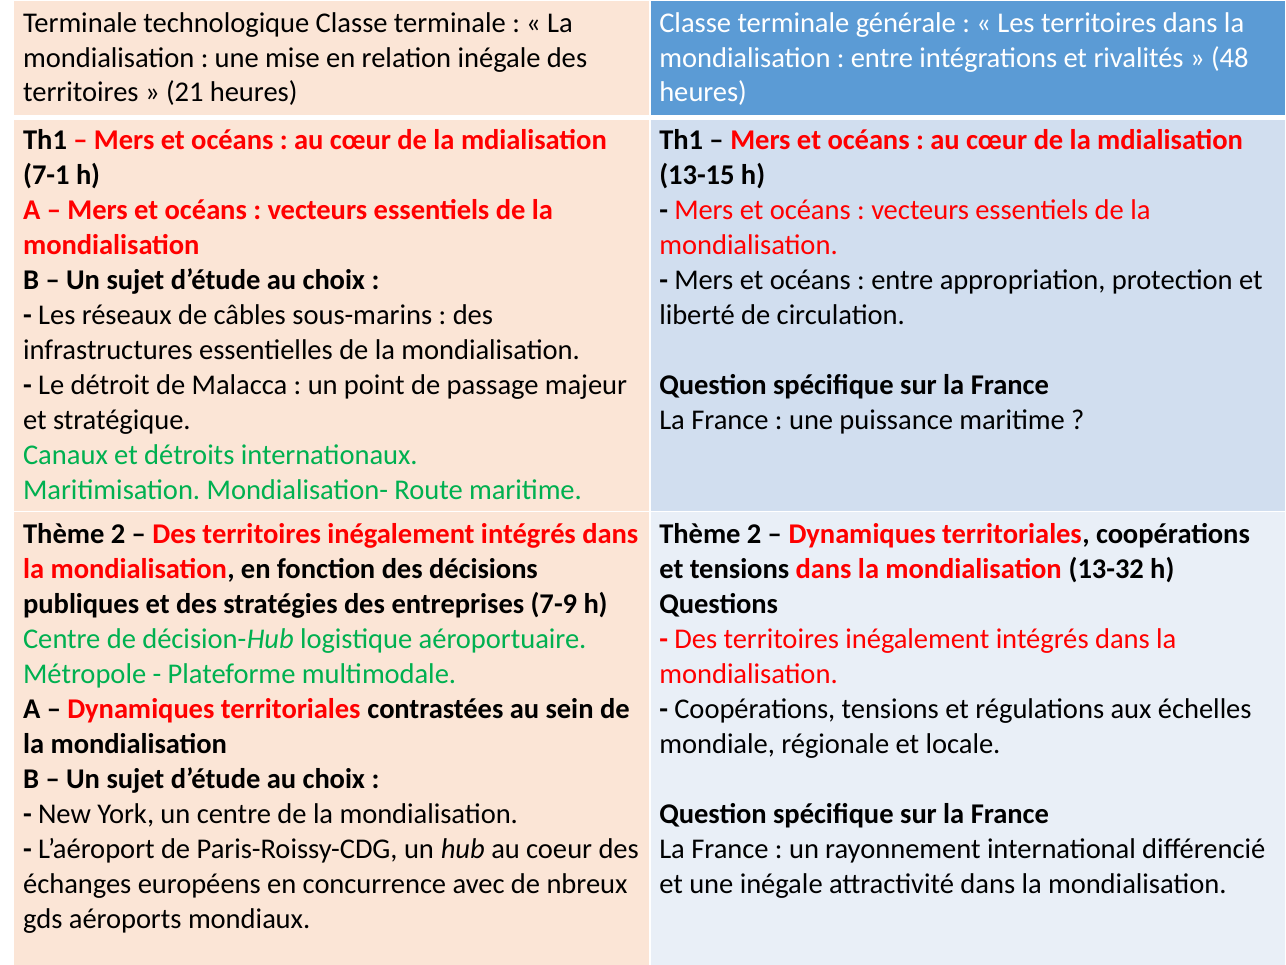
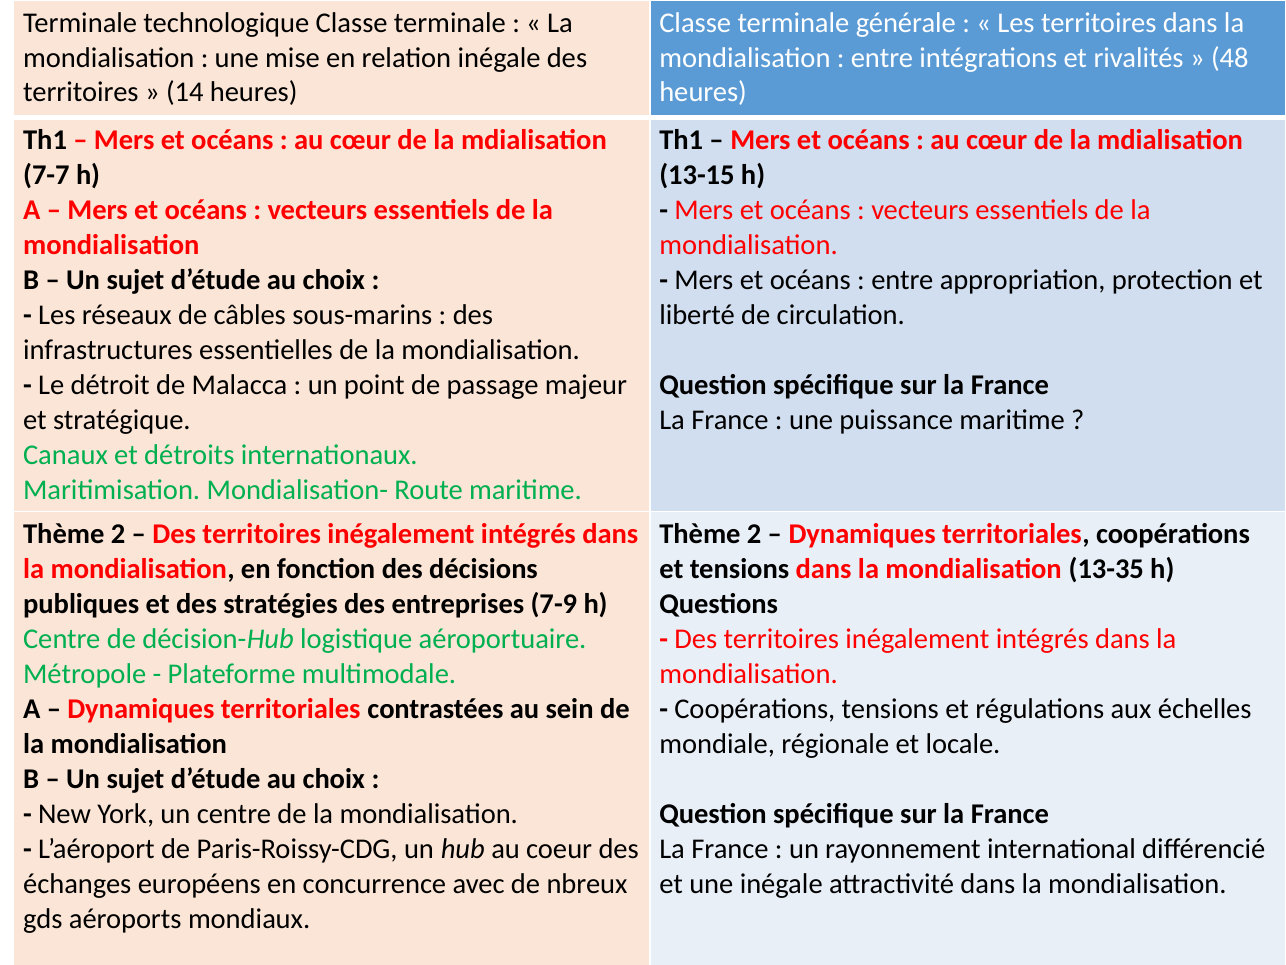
21: 21 -> 14
7-1: 7-1 -> 7-7
13-32: 13-32 -> 13-35
